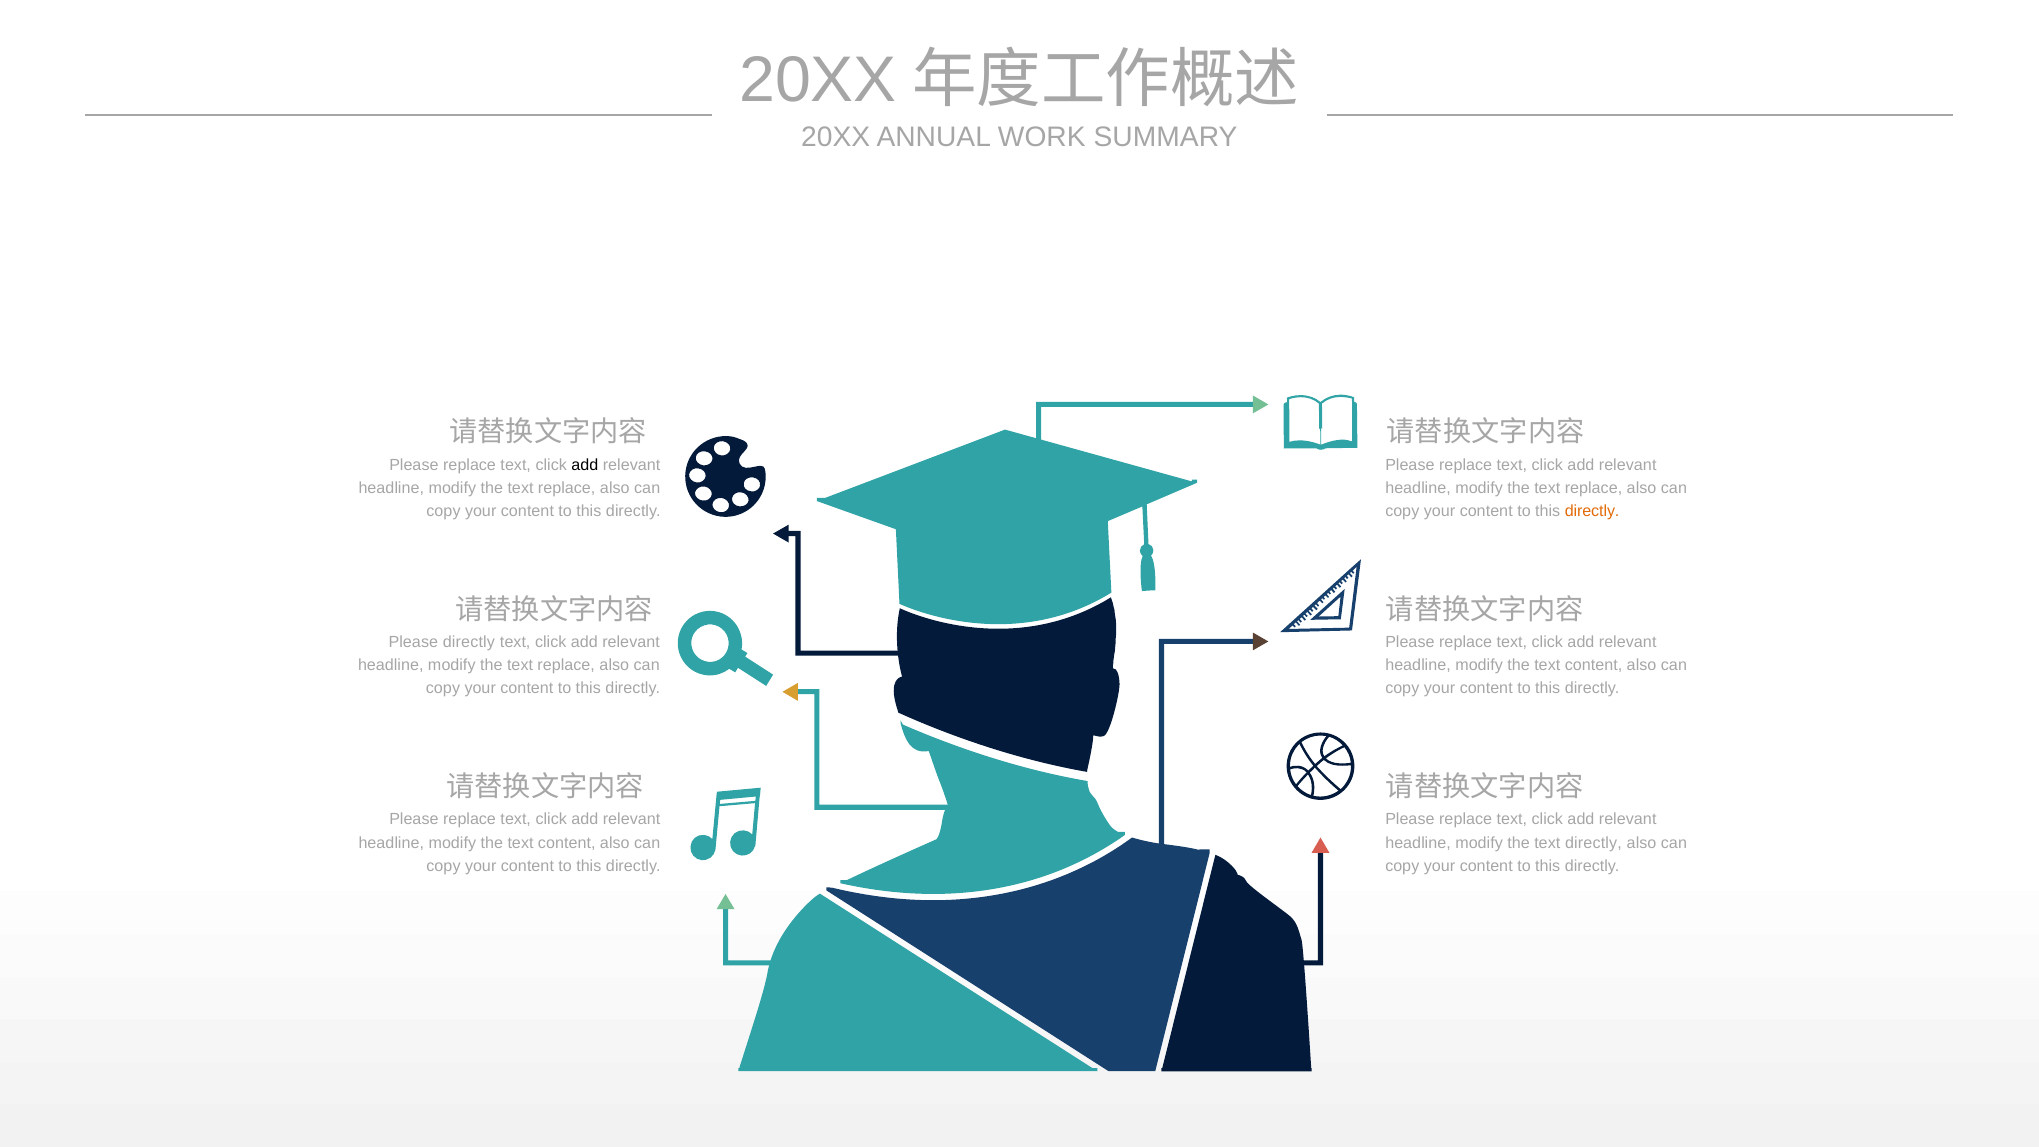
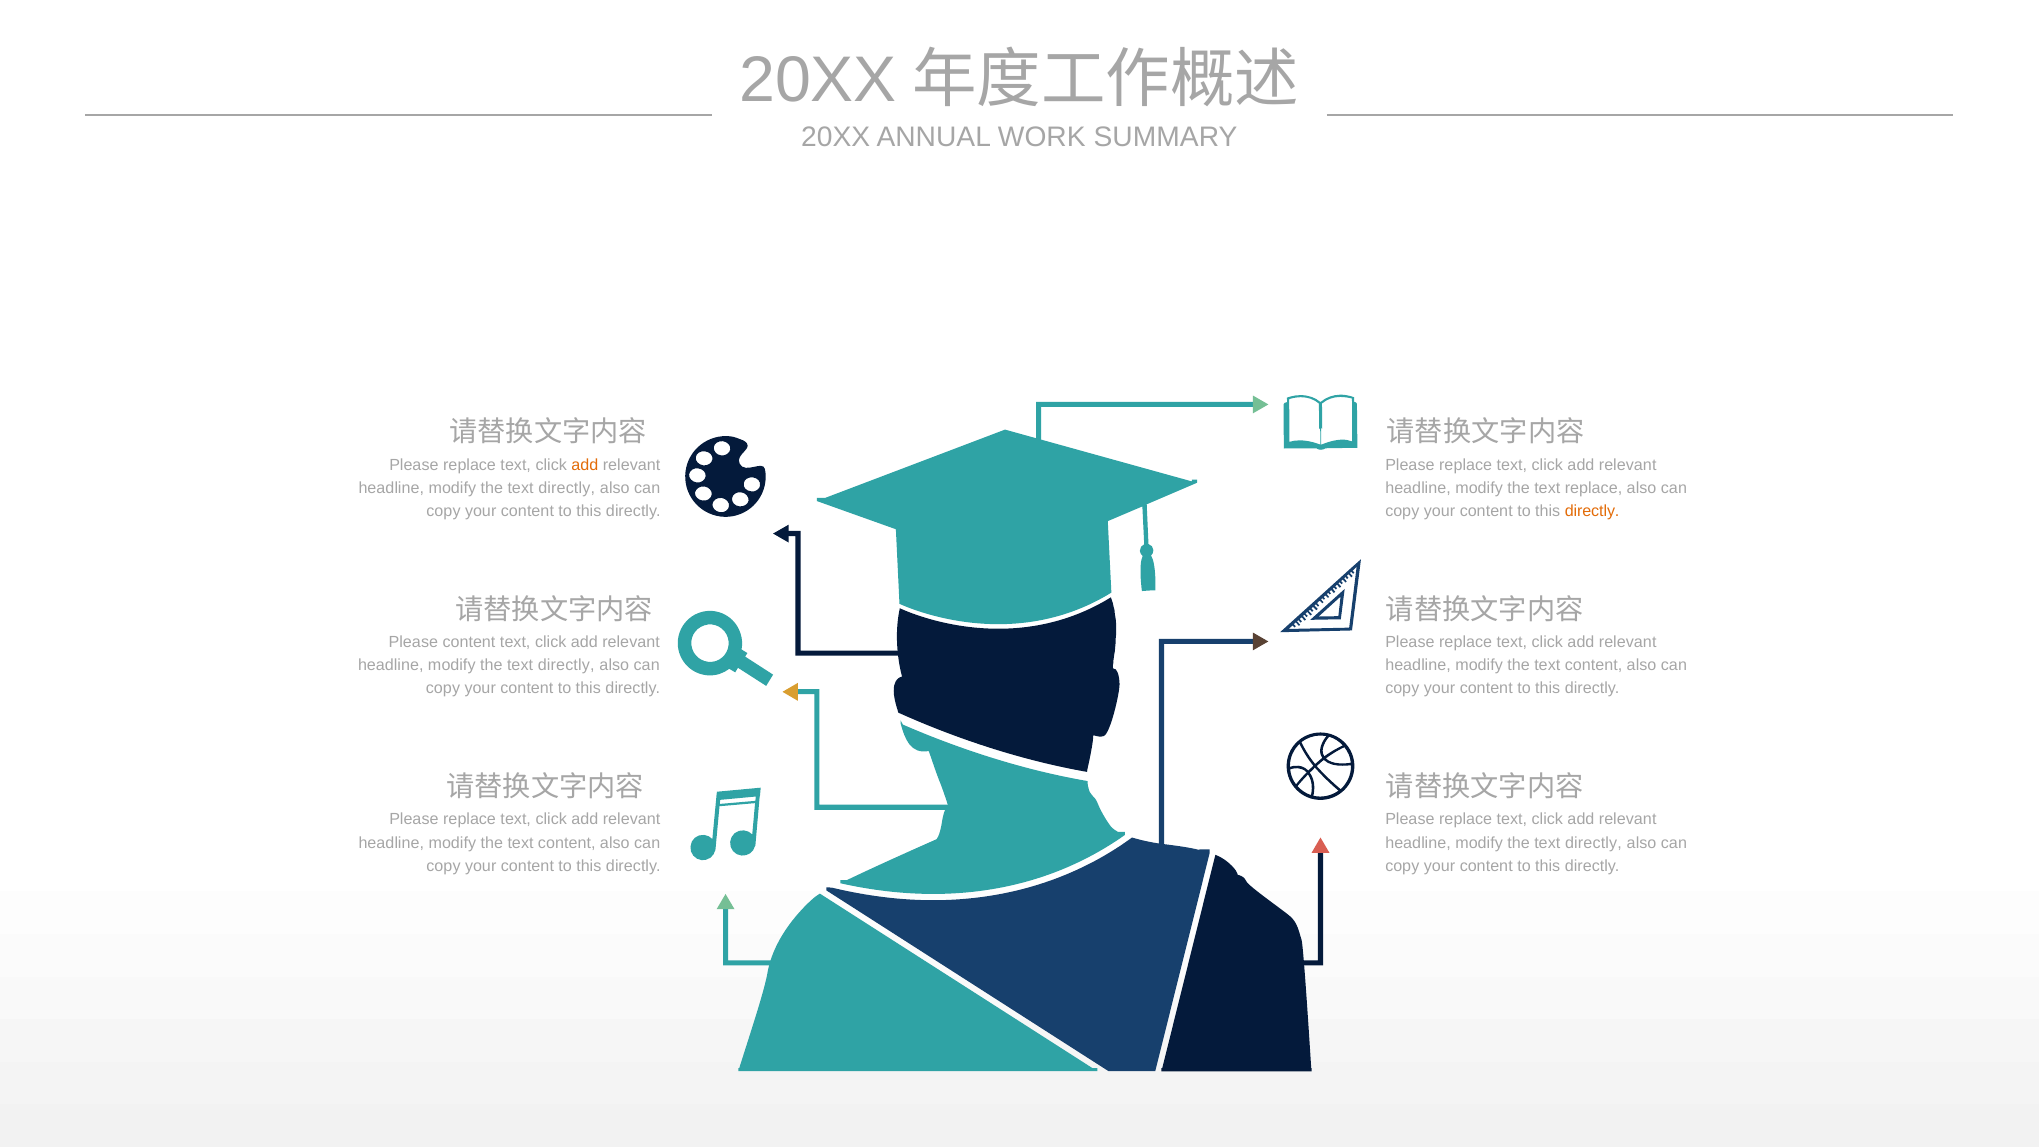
add at (585, 465) colour: black -> orange
replace at (567, 488): replace -> directly
Please directly: directly -> content
replace at (566, 665): replace -> directly
